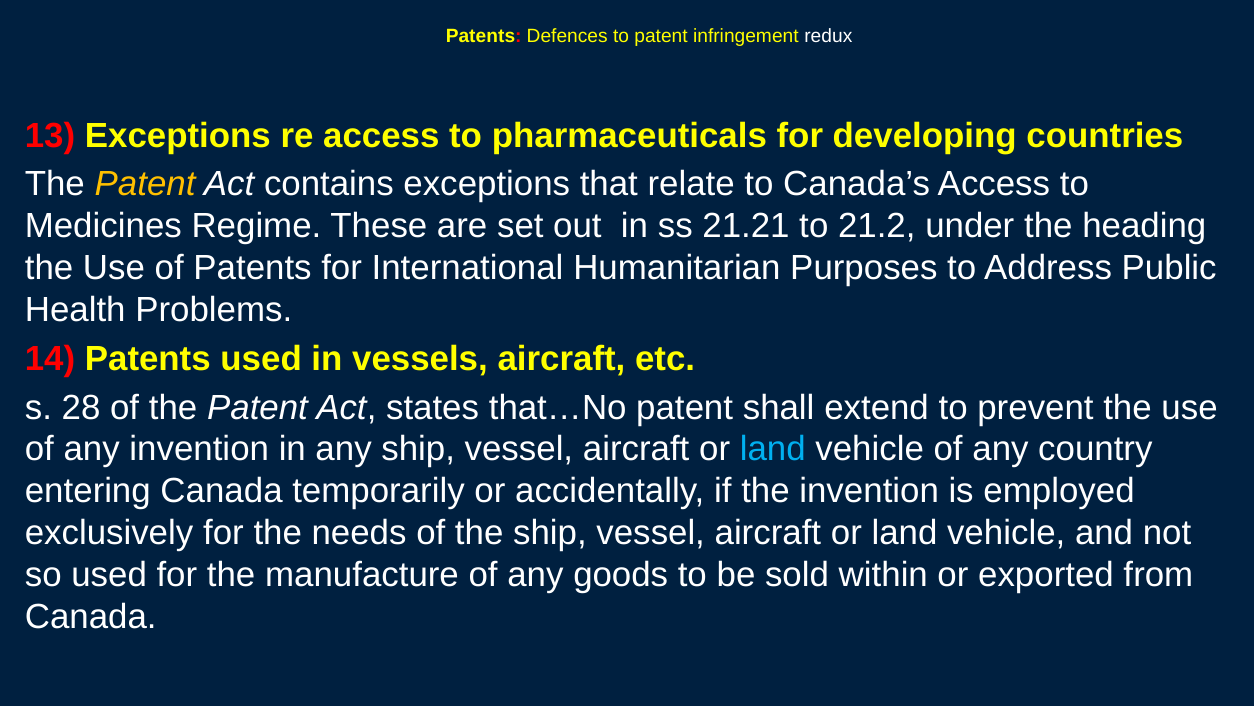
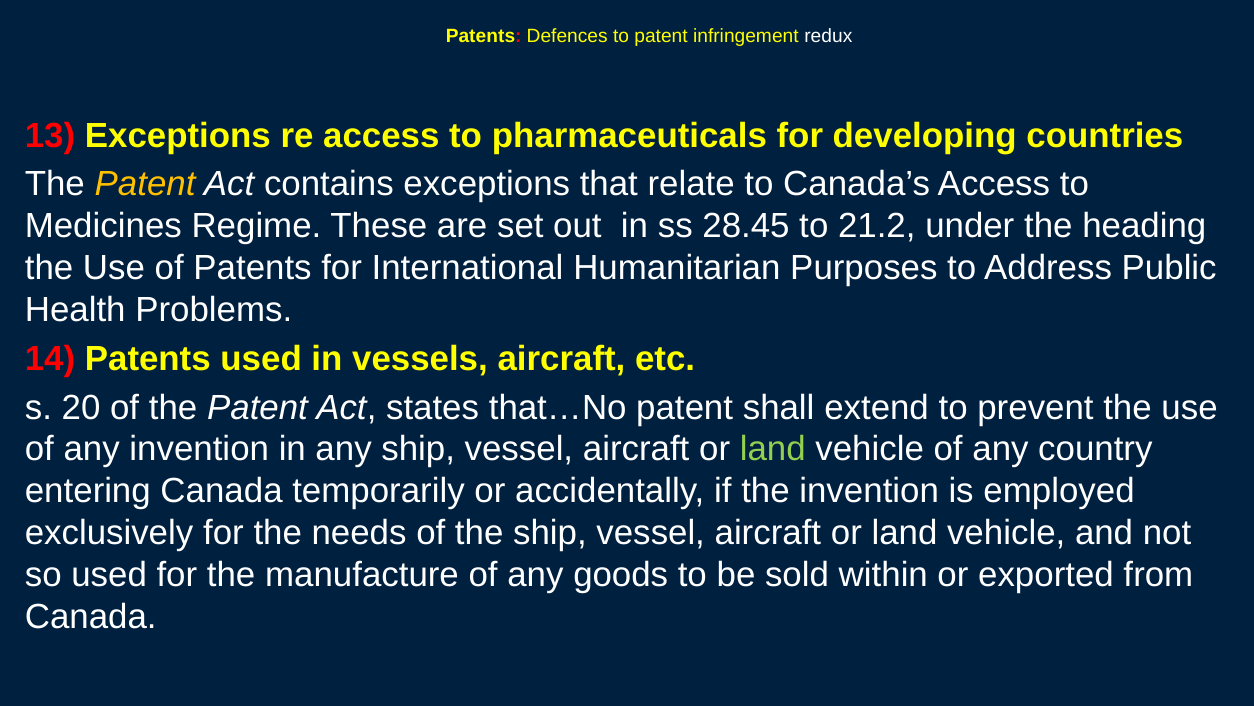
21.21: 21.21 -> 28.45
28: 28 -> 20
land at (773, 449) colour: light blue -> light green
